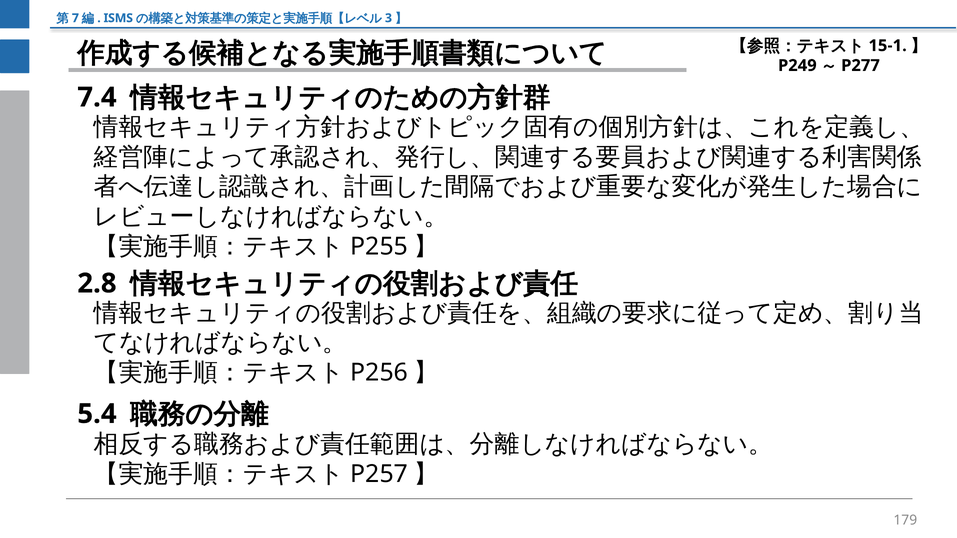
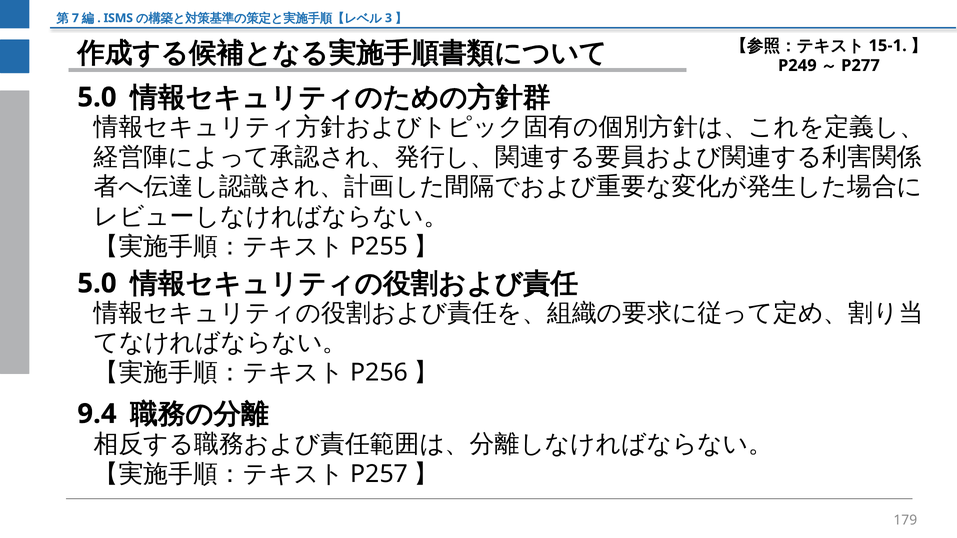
7.4 at (97, 97): 7.4 -> 5.0
2.8 at (97, 284): 2.8 -> 5.0
5.4: 5.4 -> 9.4
